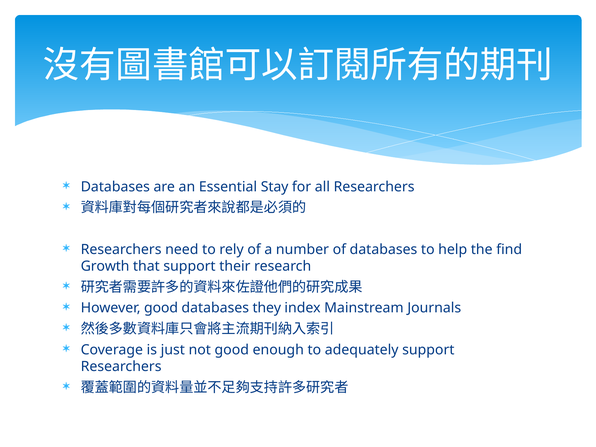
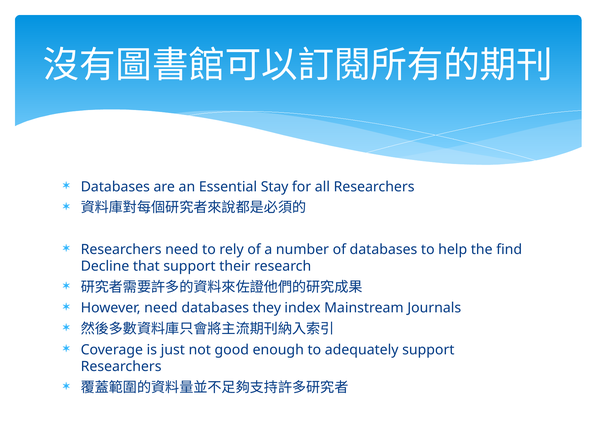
Growth: Growth -> Decline
However good: good -> need
